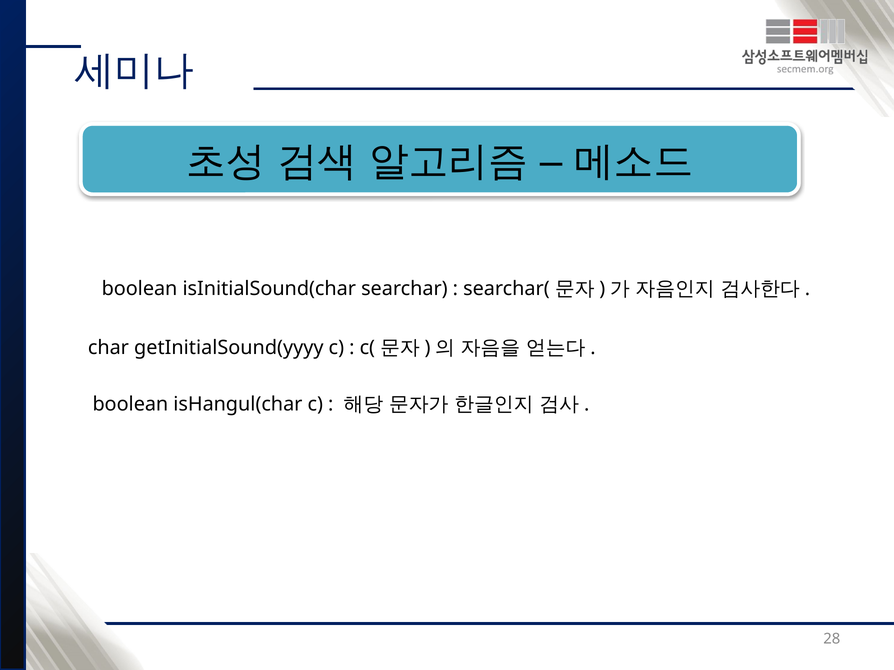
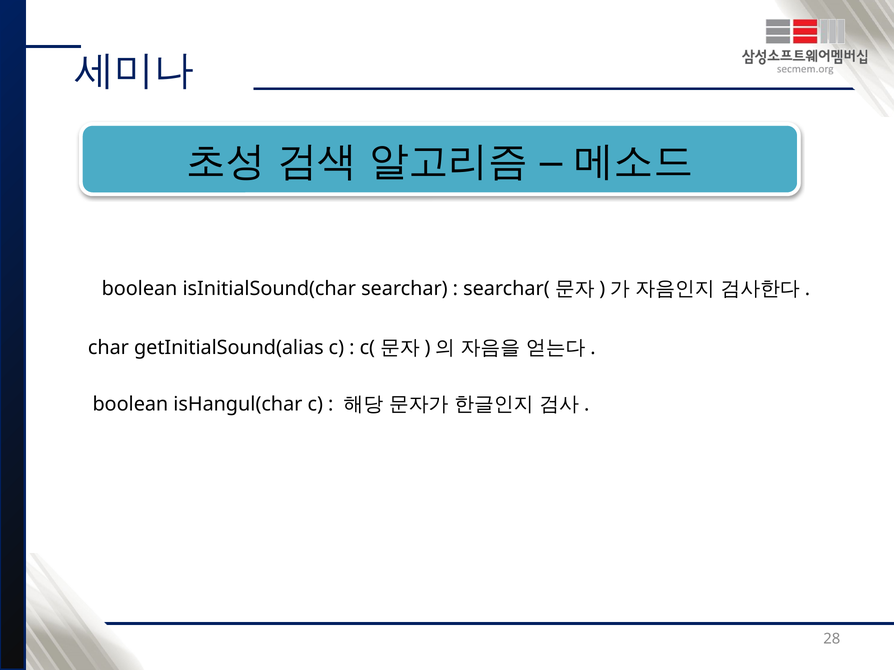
getInitialSound(yyyy: getInitialSound(yyyy -> getInitialSound(alias
